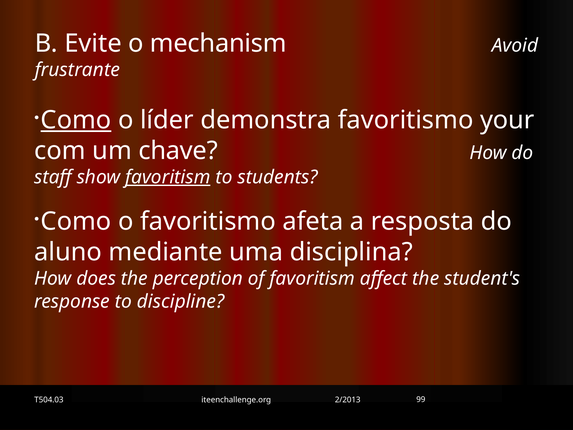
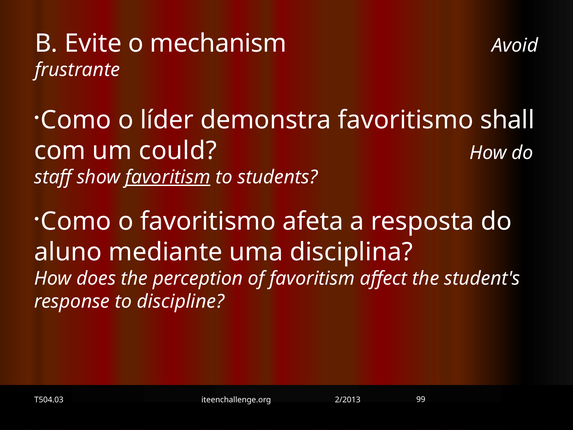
Como at (76, 120) underline: present -> none
your: your -> shall
chave: chave -> could
